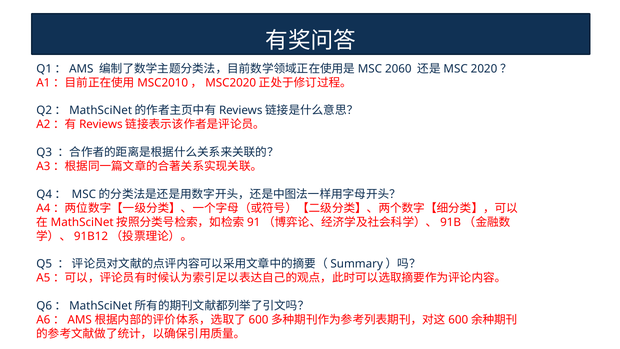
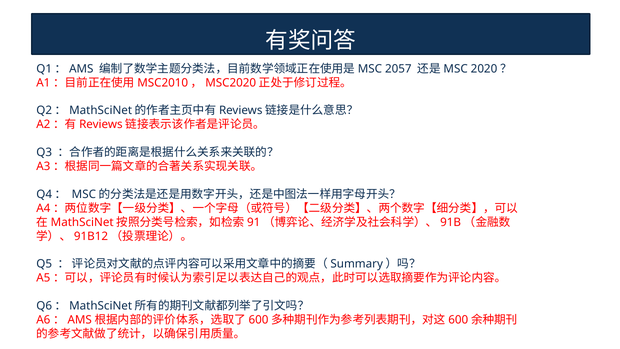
2060: 2060 -> 2057
